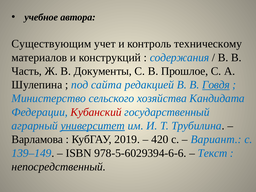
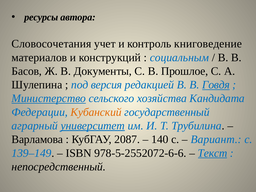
учебное: учебное -> ресурсы
Существующим: Существующим -> Словосочетания
техническому: техническому -> книговедение
содержания: содержания -> социальным
Часть: Часть -> Басов
сайта: сайта -> версия
Министерство underline: none -> present
Кубанский colour: red -> orange
2019: 2019 -> 2087
420: 420 -> 140
978-5-6029394-6-6: 978-5-6029394-6-6 -> 978-5-2552072-6-6
Текст underline: none -> present
